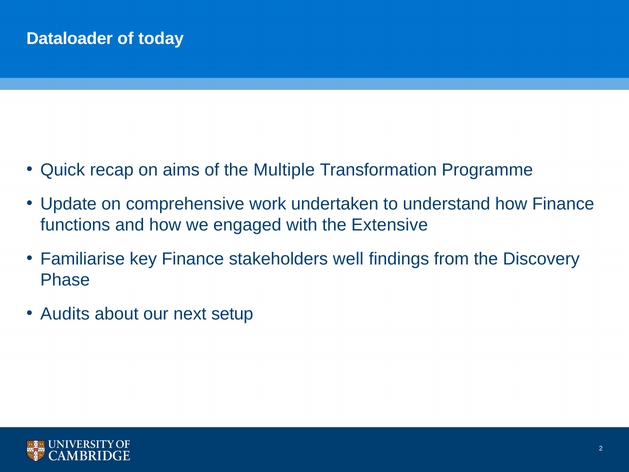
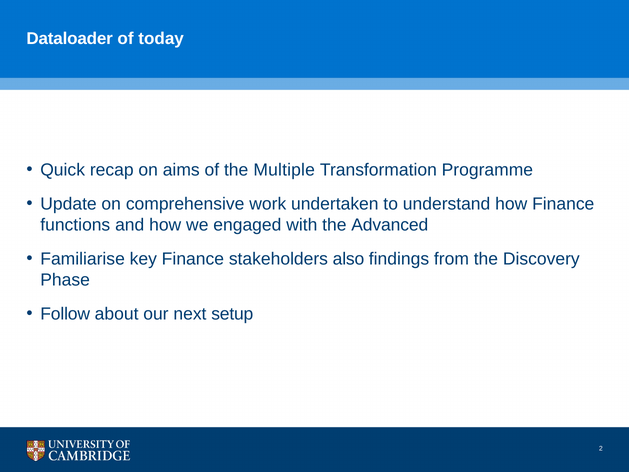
Extensive: Extensive -> Advanced
well: well -> also
Audits: Audits -> Follow
